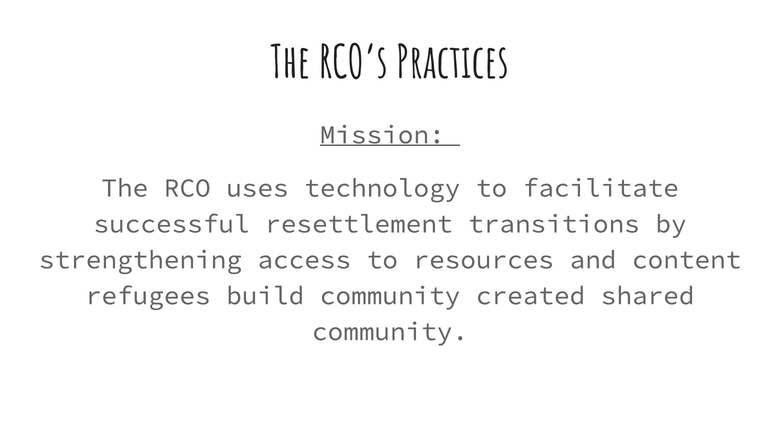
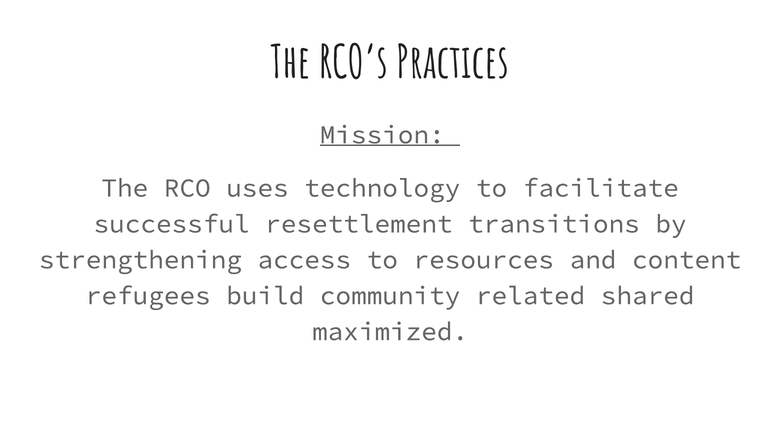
created: created -> related
community at (390, 331): community -> maximized
